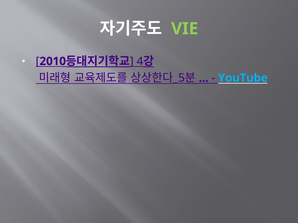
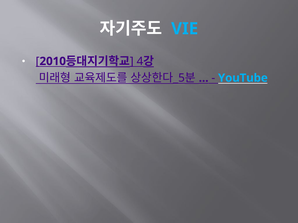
VIE colour: light green -> light blue
